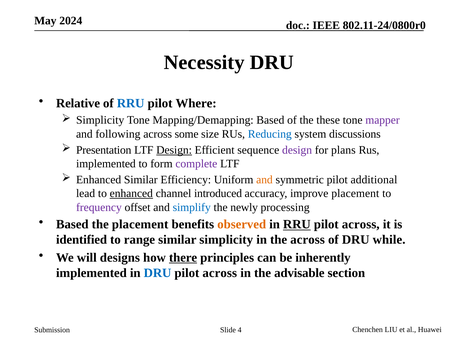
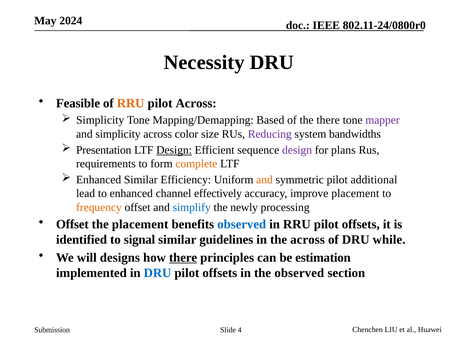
Relative: Relative -> Feasible
RRU at (131, 103) colour: blue -> orange
pilot Where: Where -> Across
the these: these -> there
and following: following -> simplicity
some: some -> color
Reducing colour: blue -> purple
discussions: discussions -> bandwidths
implemented at (106, 163): implemented -> requirements
complete colour: purple -> orange
enhanced at (131, 193) underline: present -> none
introduced: introduced -> effectively
frequency colour: purple -> orange
Based at (72, 224): Based -> Offset
observed at (242, 224) colour: orange -> blue
RRU at (297, 224) underline: present -> none
across at (361, 224): across -> offsets
range: range -> signal
similar simplicity: simplicity -> guidelines
inherently: inherently -> estimation
across at (220, 272): across -> offsets
the advisable: advisable -> observed
